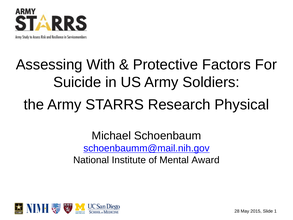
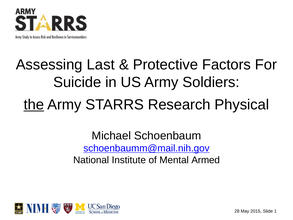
With: With -> Last
the underline: none -> present
Award: Award -> Armed
